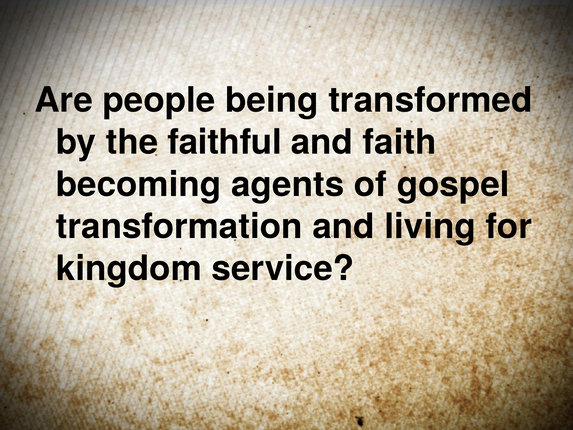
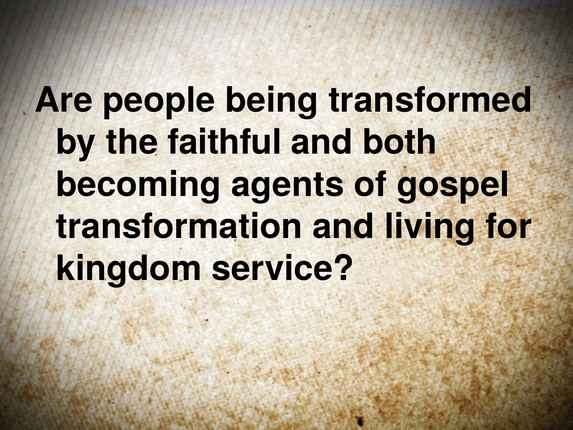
faith: faith -> both
